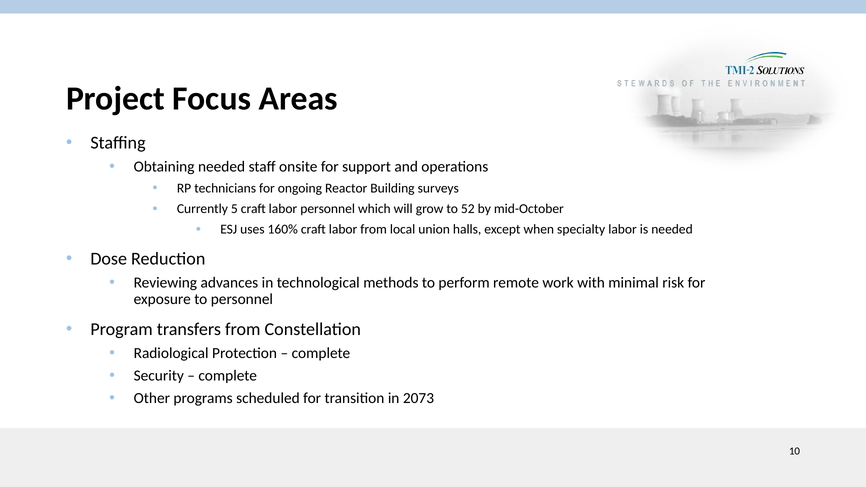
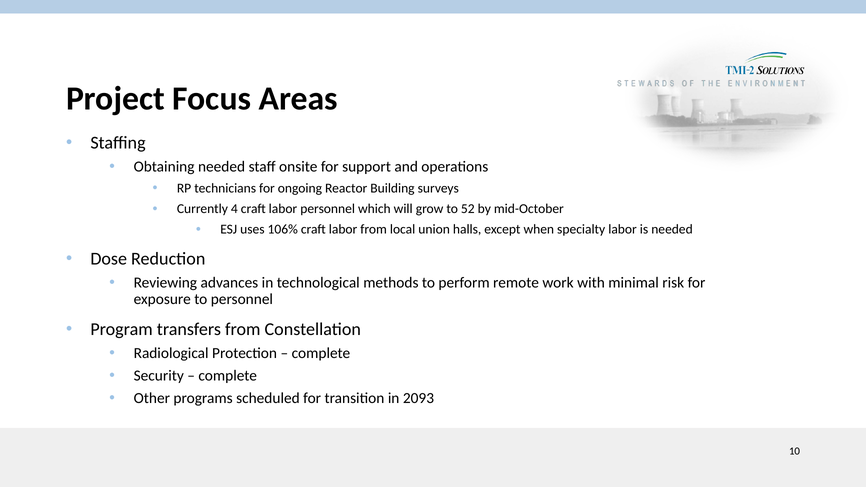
5: 5 -> 4
160%: 160% -> 106%
2073: 2073 -> 2093
